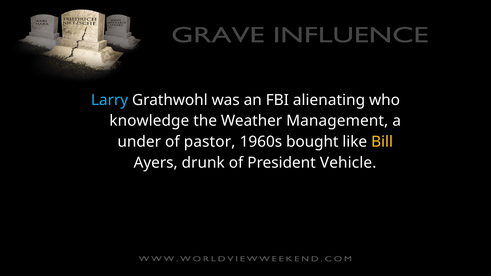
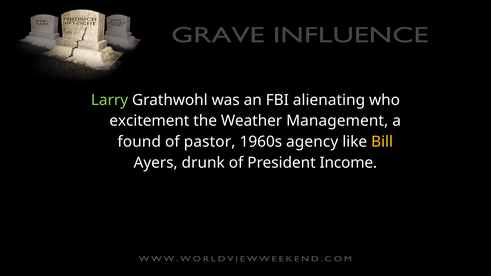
Larry colour: light blue -> light green
knowledge: knowledge -> excitement
under: under -> found
bought: bought -> agency
Vehicle: Vehicle -> Income
